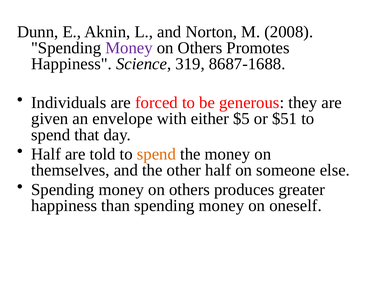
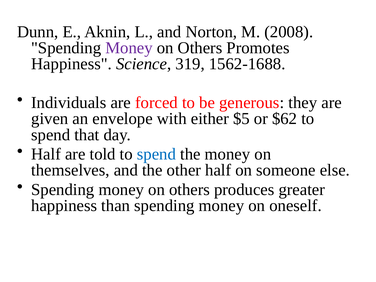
8687-1688: 8687-1688 -> 1562-1688
$51: $51 -> $62
spend at (156, 154) colour: orange -> blue
